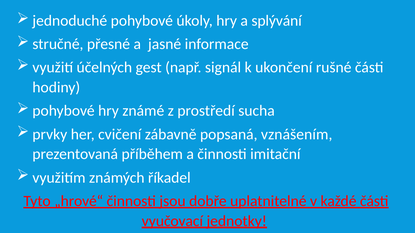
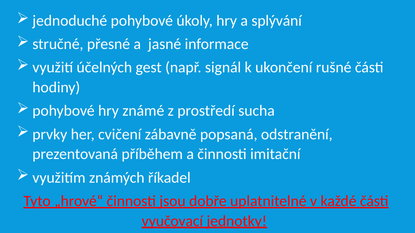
vznášením: vznášením -> odstranění
